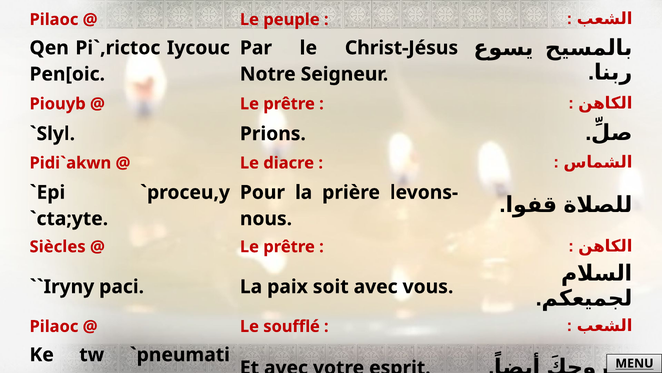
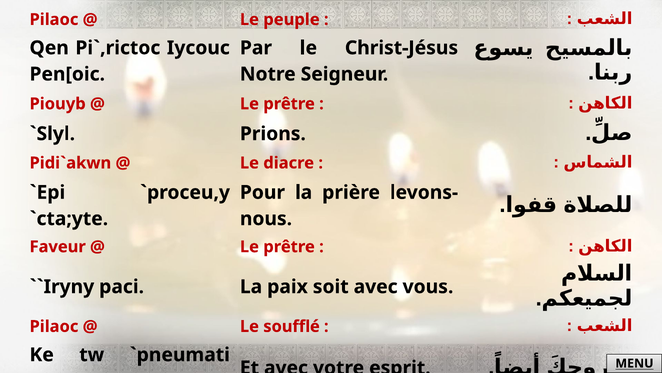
Siècles: Siècles -> Faveur
